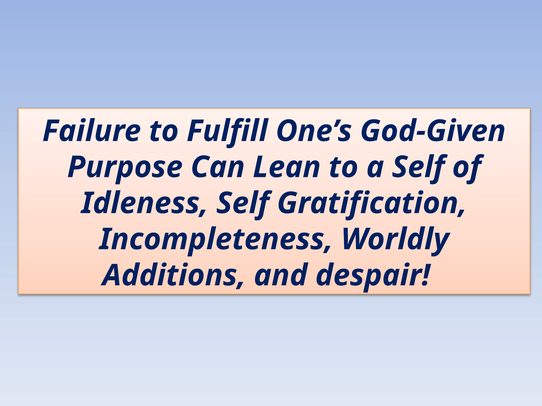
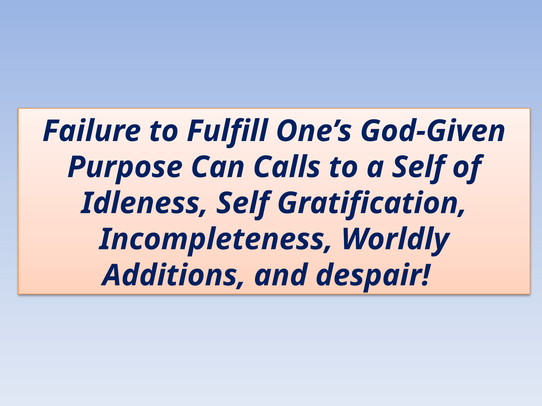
Lean: Lean -> Calls
